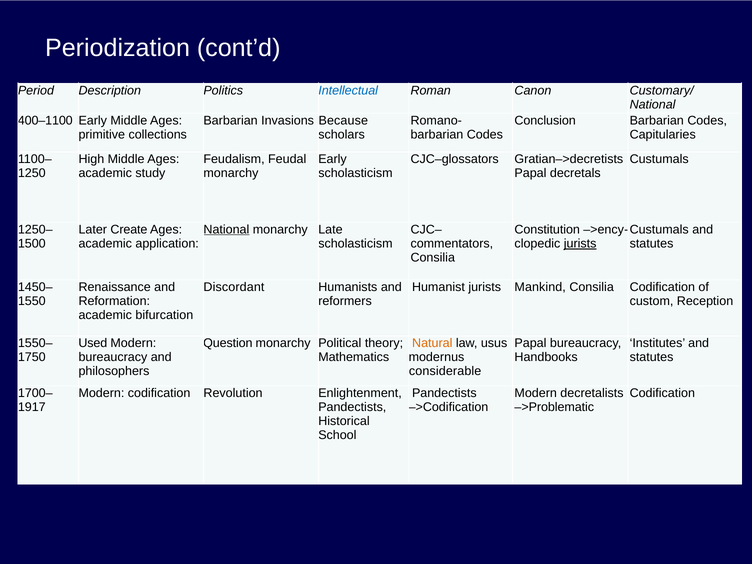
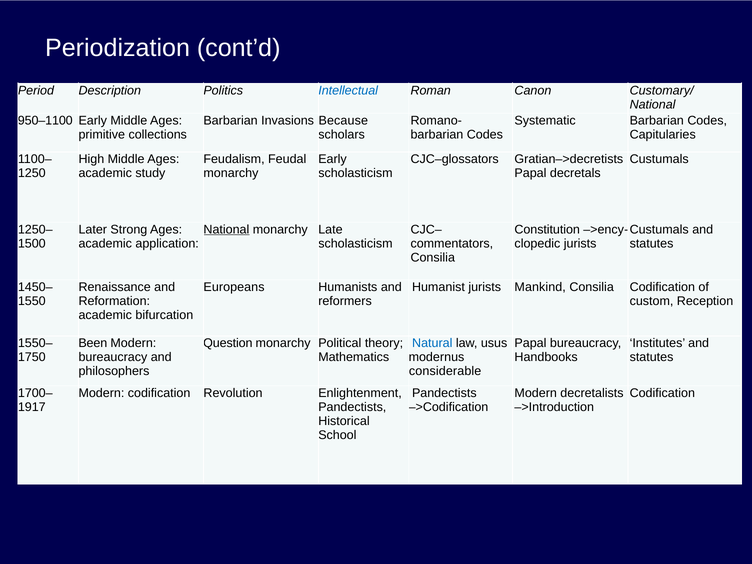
400–1100: 400–1100 -> 950–1100
Conclusion: Conclusion -> Systematic
Create: Create -> Strong
jurists at (580, 243) underline: present -> none
Discordant: Discordant -> Europeans
Used: Used -> Been
Natural colour: orange -> blue
–>Problematic: –>Problematic -> –>Introduction
